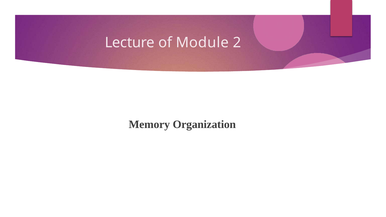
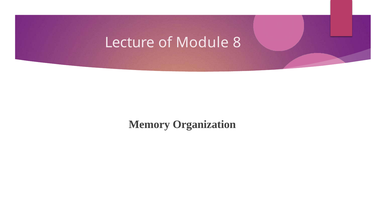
2: 2 -> 8
